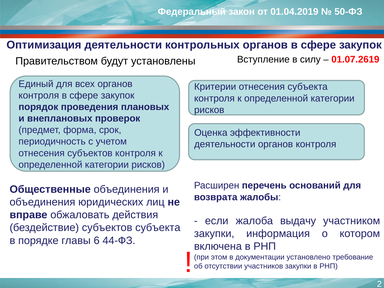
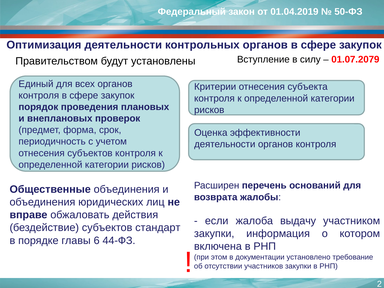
01.07.2619: 01.07.2619 -> 01.07.2079
субъектов субъекта: субъекта -> стандарт
